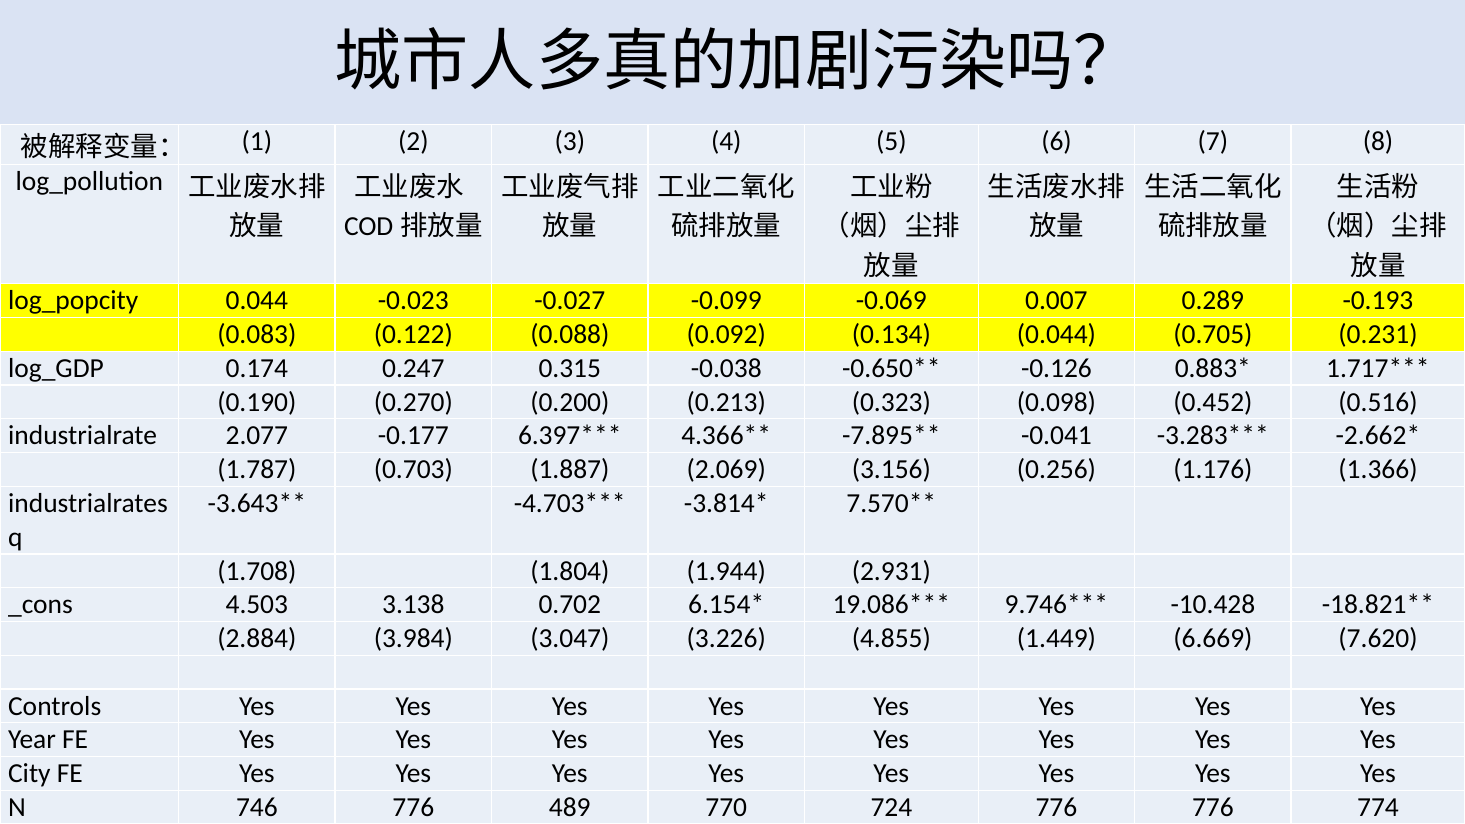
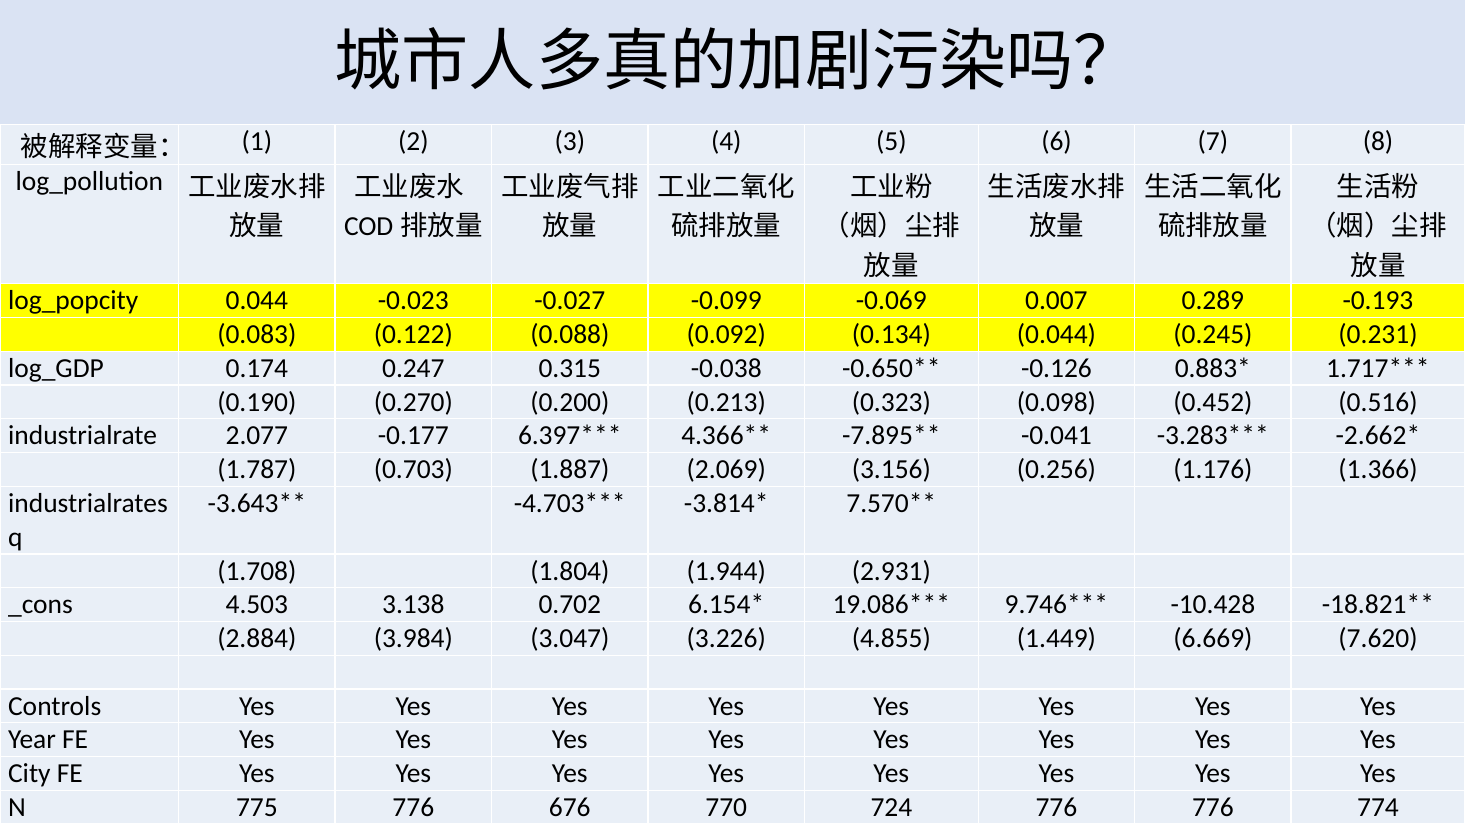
0.044 0.705: 0.705 -> 0.245
746: 746 -> 775
489: 489 -> 676
